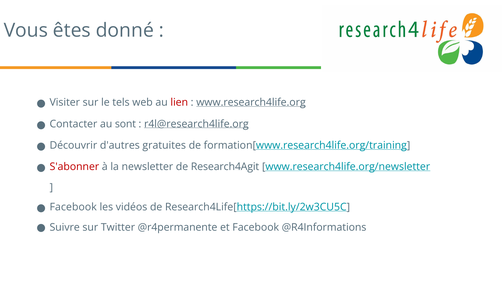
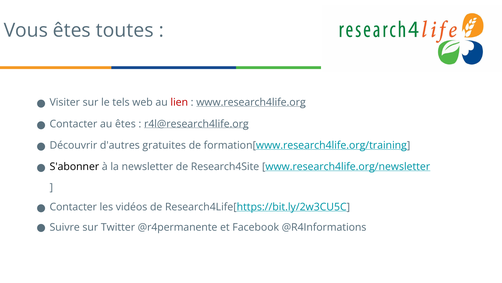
donné: donné -> toutes
au sont: sont -> êtes
S'abonner colour: red -> black
Research4Agit: Research4Agit -> Research4Site
Facebook at (73, 207): Facebook -> Contacter
